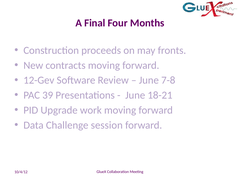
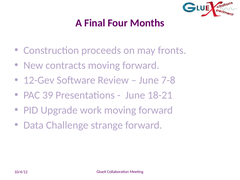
session: session -> strange
